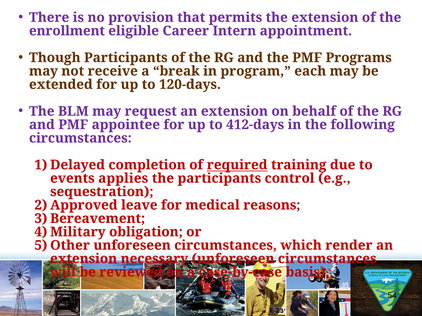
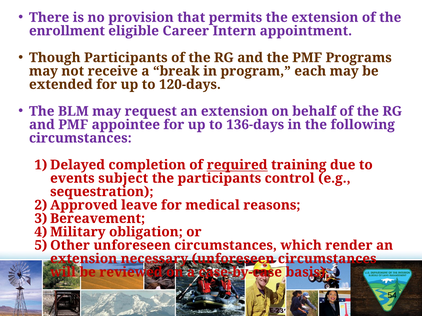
412-days: 412-days -> 136-days
applies: applies -> subject
